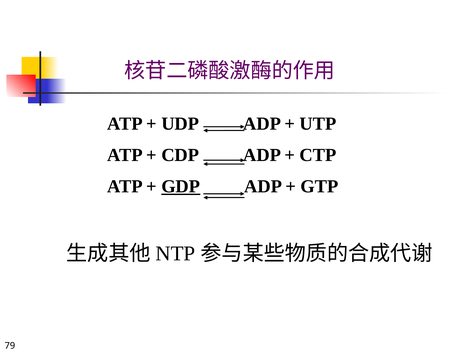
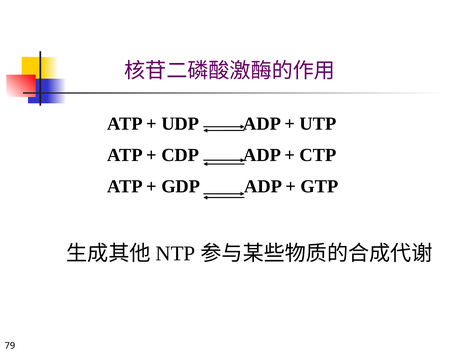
GDP underline: present -> none
